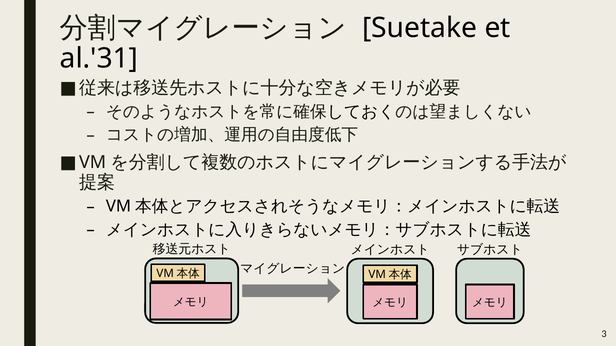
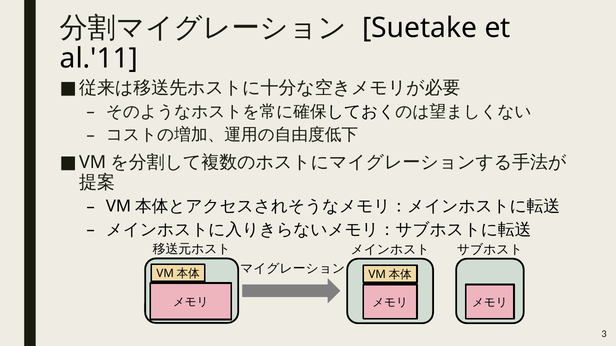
al.'31: al.'31 -> al.'11
